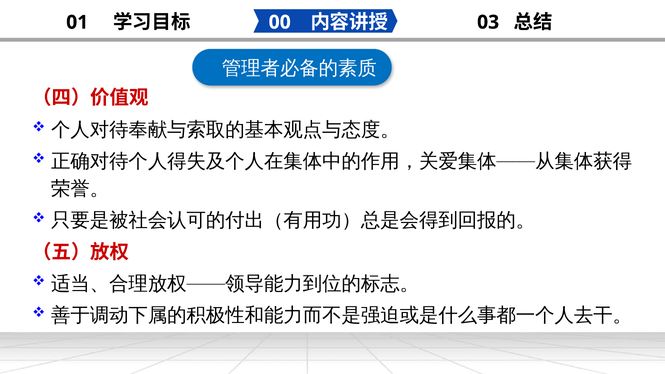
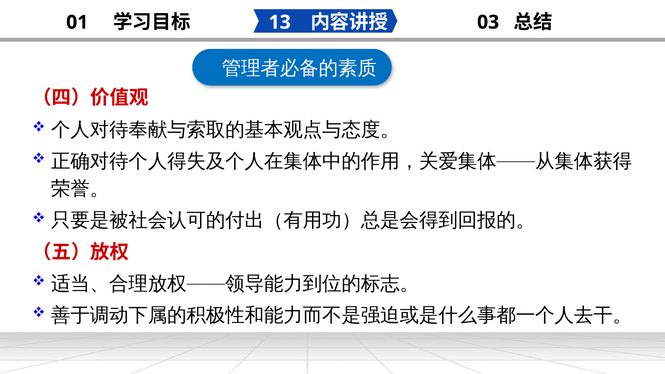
00: 00 -> 13
